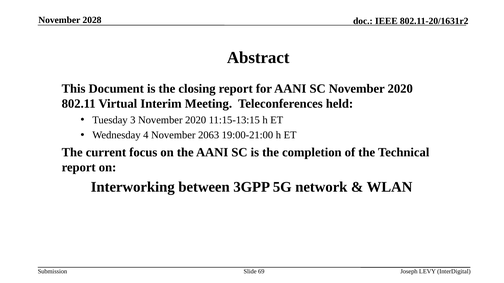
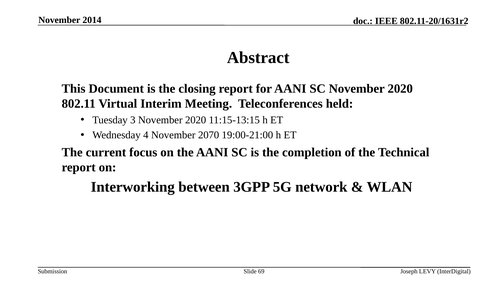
2028: 2028 -> 2014
2063: 2063 -> 2070
